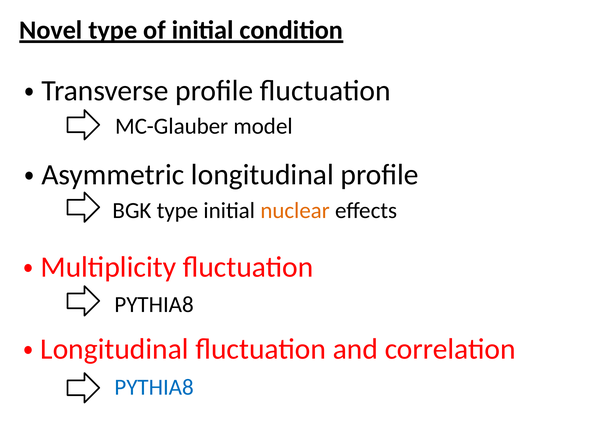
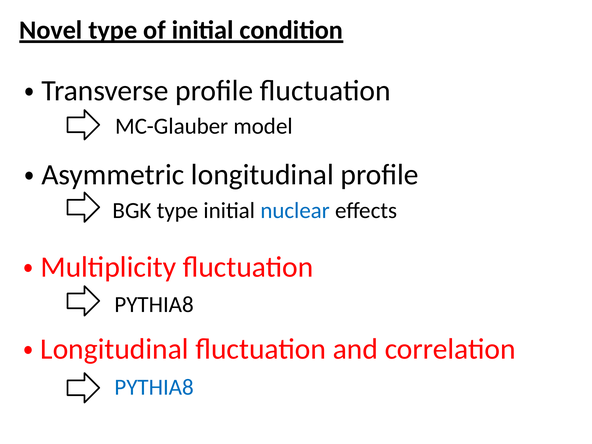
nuclear colour: orange -> blue
